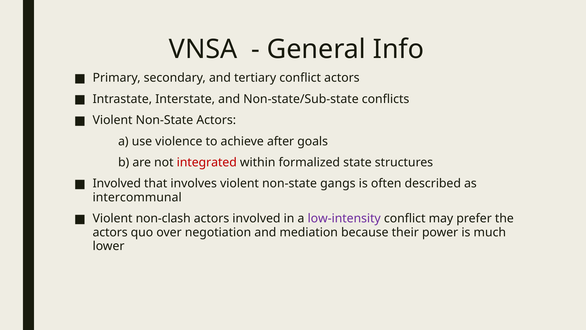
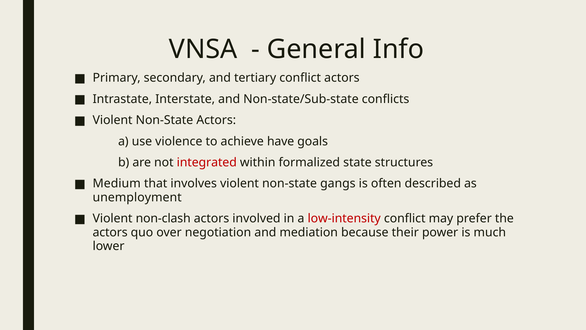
after: after -> have
Involved at (117, 183): Involved -> Medium
intercommunal: intercommunal -> unemployment
low-intensity colour: purple -> red
